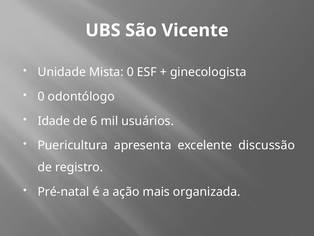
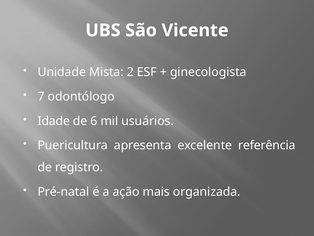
Mista 0: 0 -> 2
0 at (41, 96): 0 -> 7
discussão: discussão -> referência
